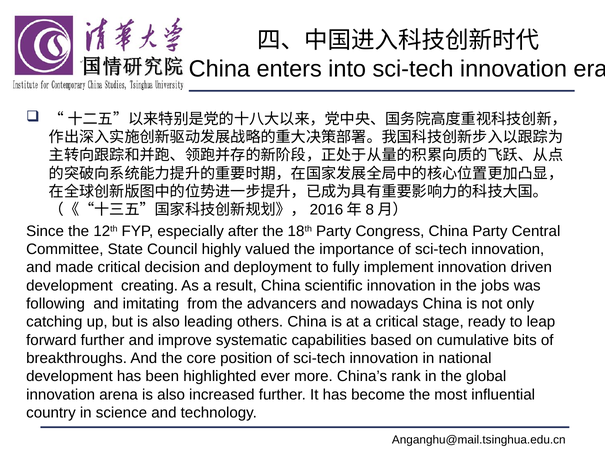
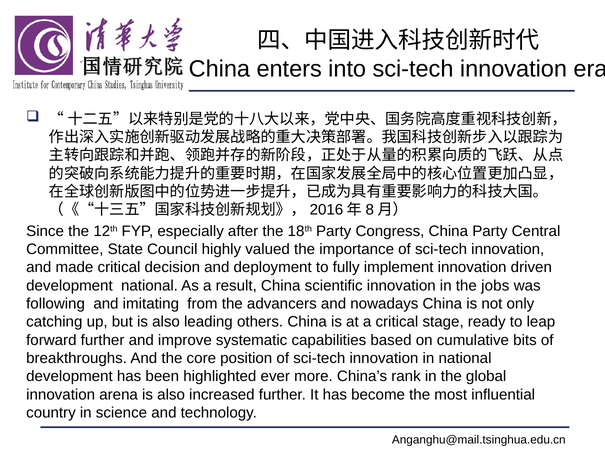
development creating: creating -> national
